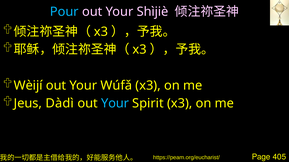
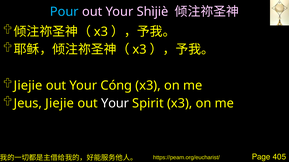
Wèijí at (28, 86): Wèijí -> Jiejie
Wúfǎ: Wúfǎ -> Cóng
Jeus Dàdì: Dàdì -> Jiejie
Your at (115, 104) colour: light blue -> white
